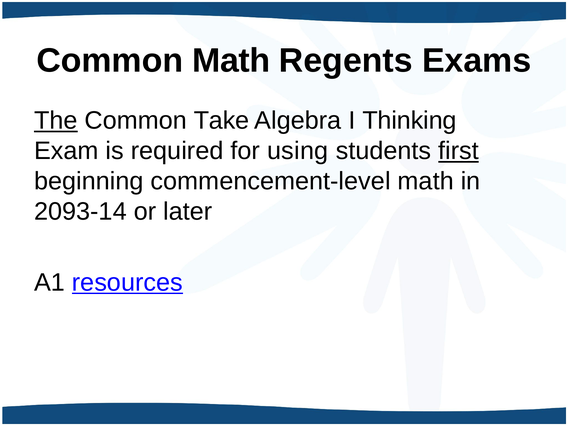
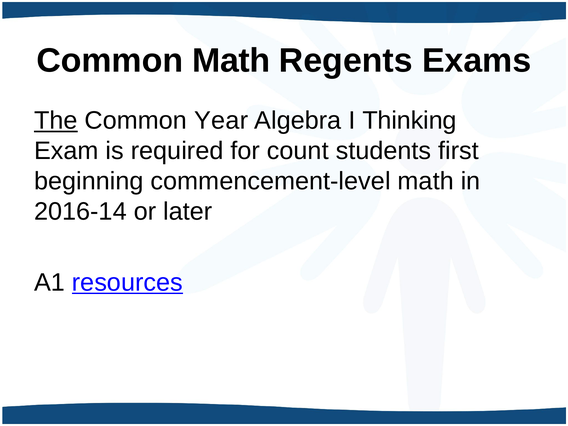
Take: Take -> Year
using: using -> count
first underline: present -> none
2093-14: 2093-14 -> 2016-14
